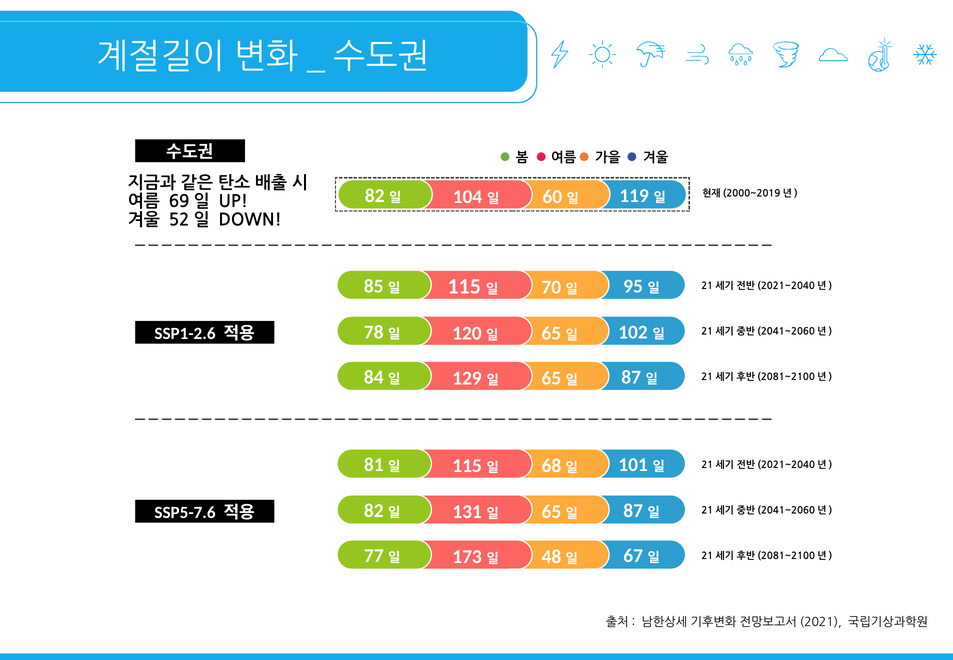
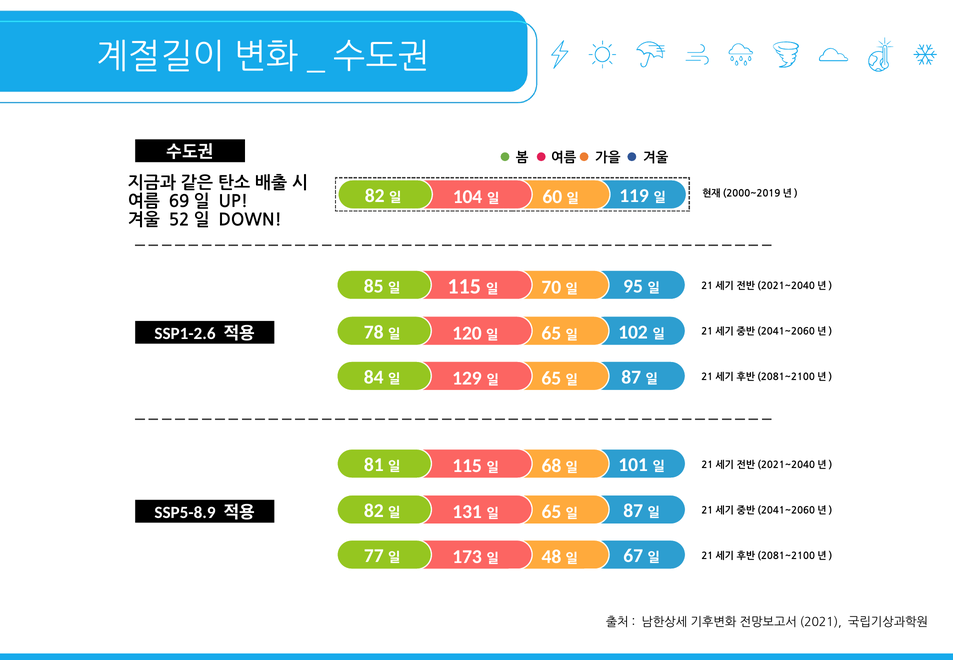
SSP5-7.6: SSP5-7.6 -> SSP5-8.9
